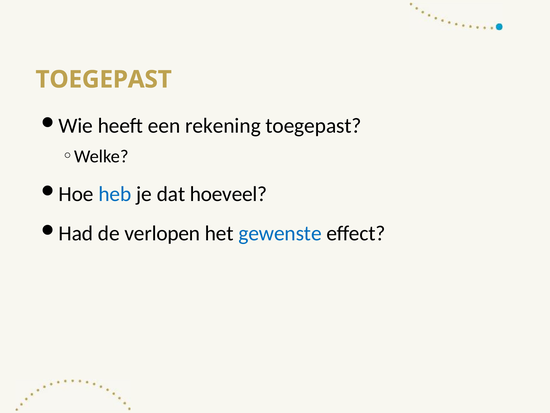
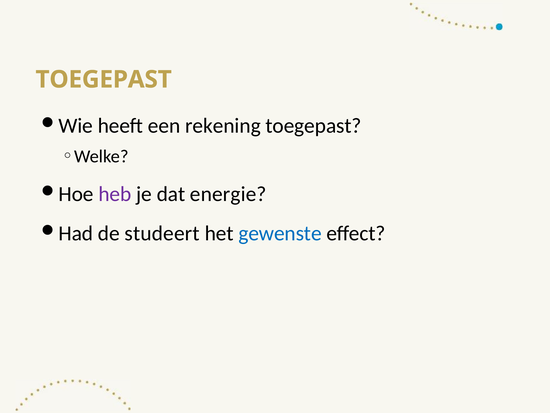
heb colour: blue -> purple
hoeveel: hoeveel -> energie
verlopen: verlopen -> studeert
